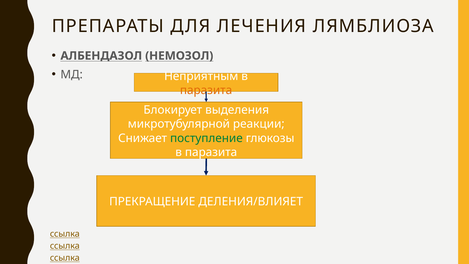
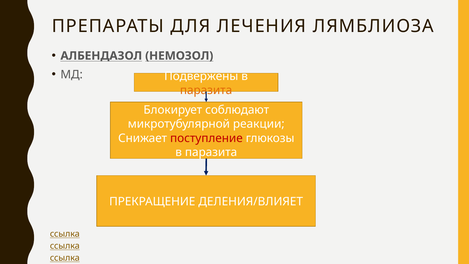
Неприятным: Неприятным -> Подвержены
выделения: выделения -> соблюдают
поступление colour: green -> red
